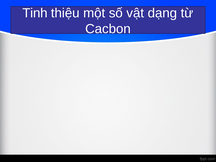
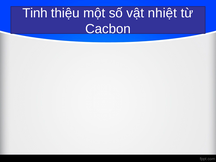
dạng: dạng -> nhiệt
